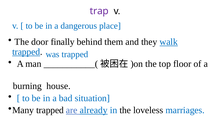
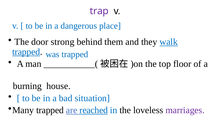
finally: finally -> strong
already: already -> reached
marriages colour: blue -> purple
